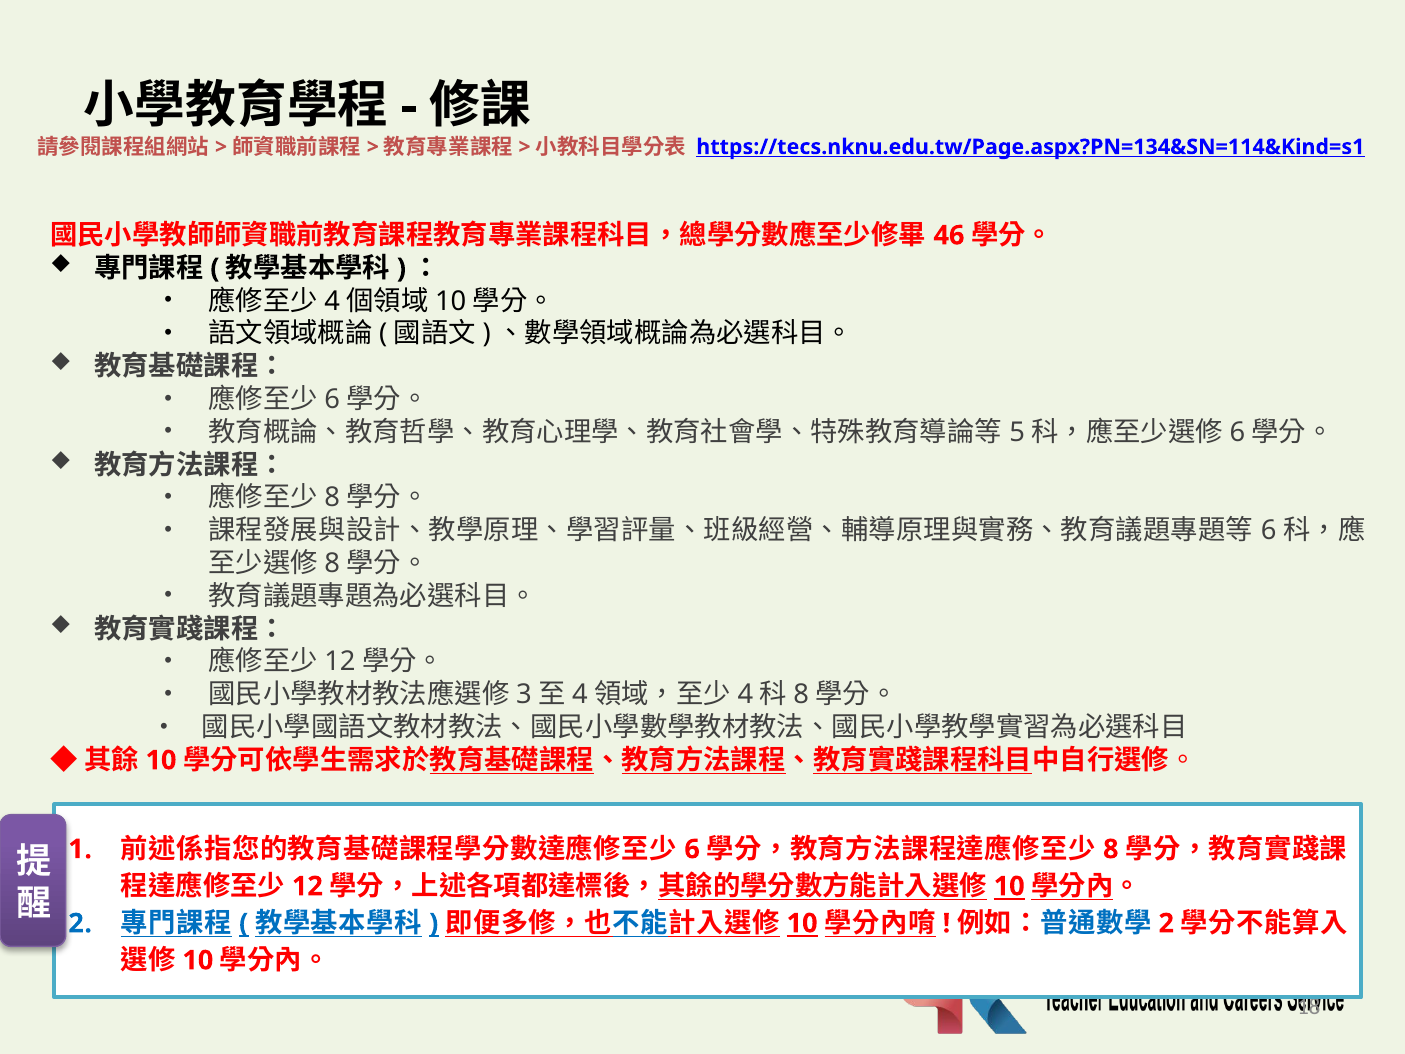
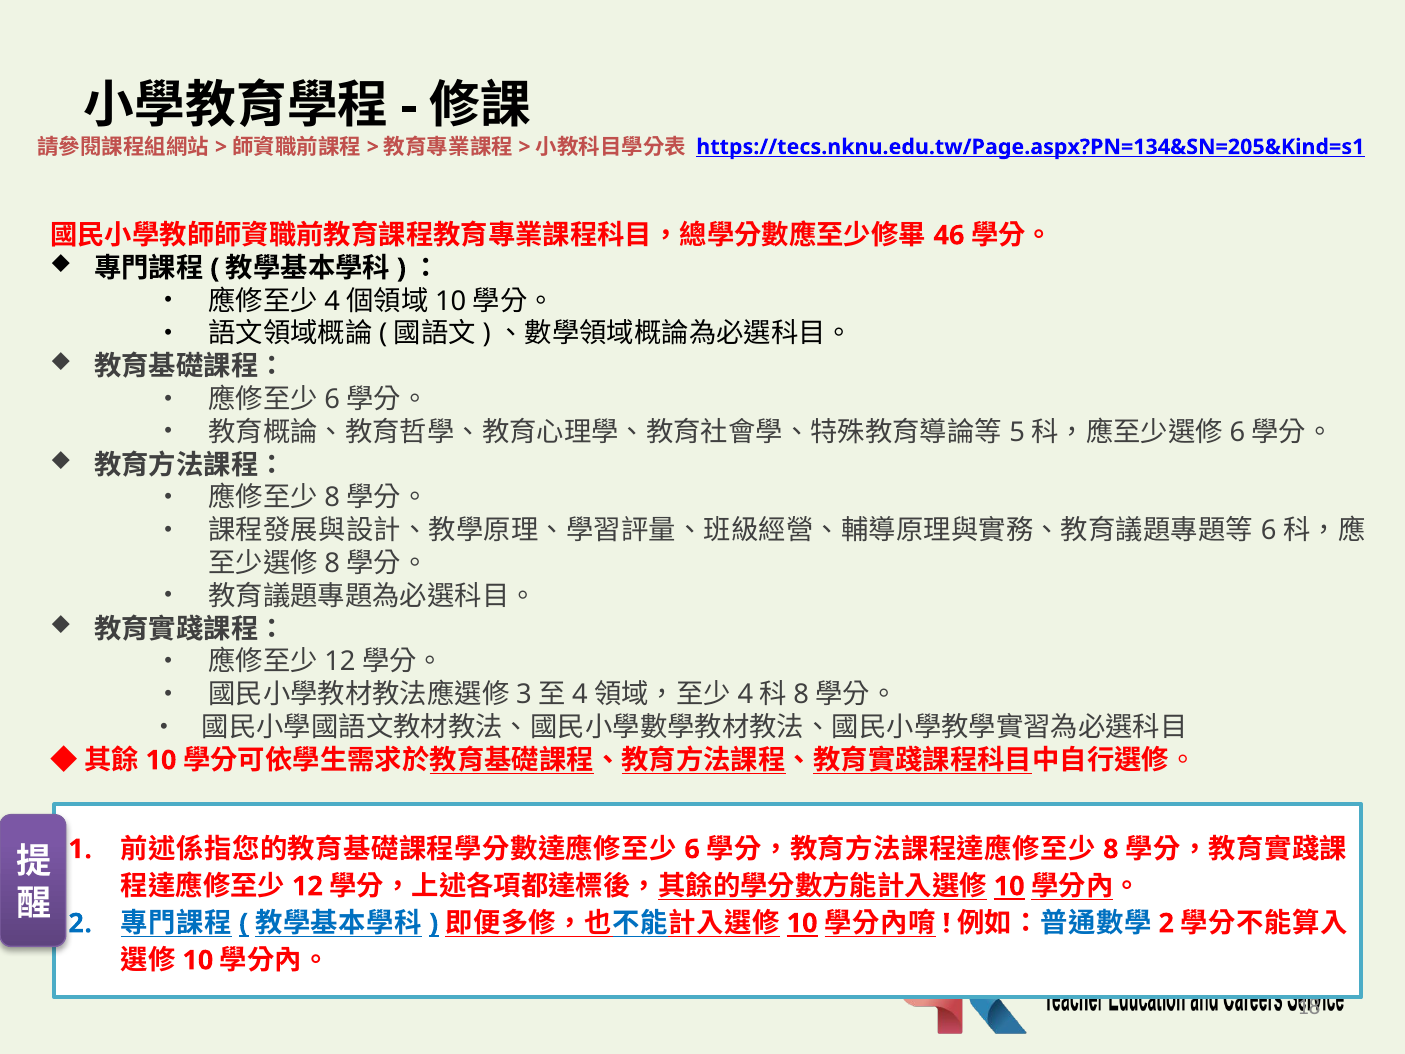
https://tecs.nknu.edu.tw/Page.aspx?PN=134&SN=114&Kind=s1: https://tecs.nknu.edu.tw/Page.aspx?PN=134&SN=114&Kind=s1 -> https://tecs.nknu.edu.tw/Page.aspx?PN=134&SN=205&Kind=s1
